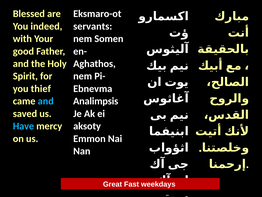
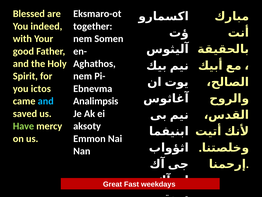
servants: servants -> together
thief: thief -> ictos
Have colour: light blue -> light green
